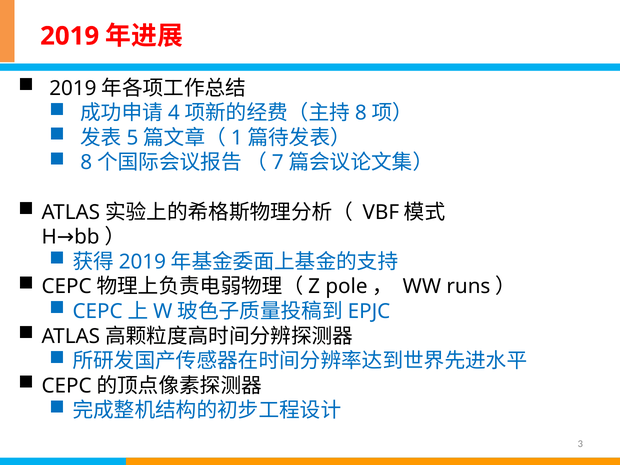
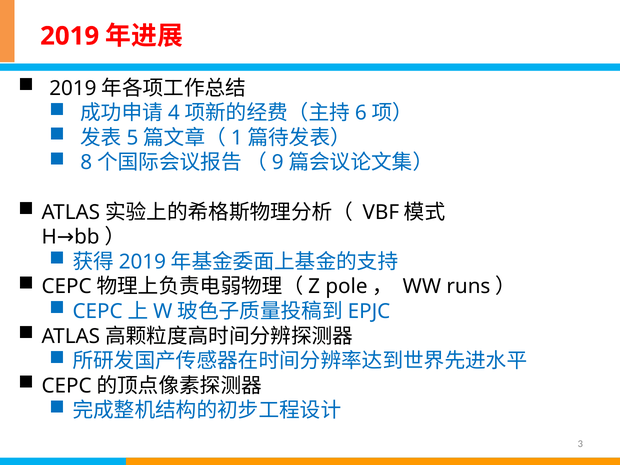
8 at (361, 113): 8 -> 6
7: 7 -> 9
